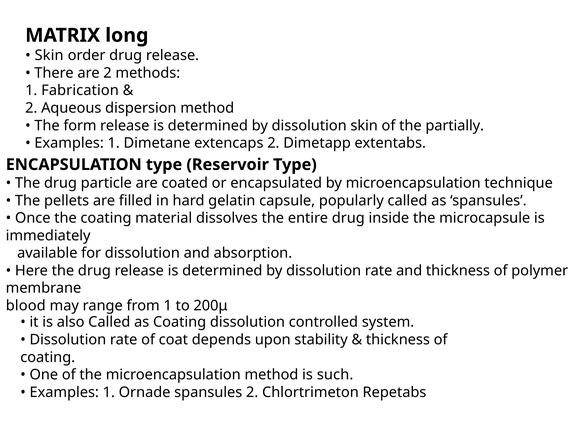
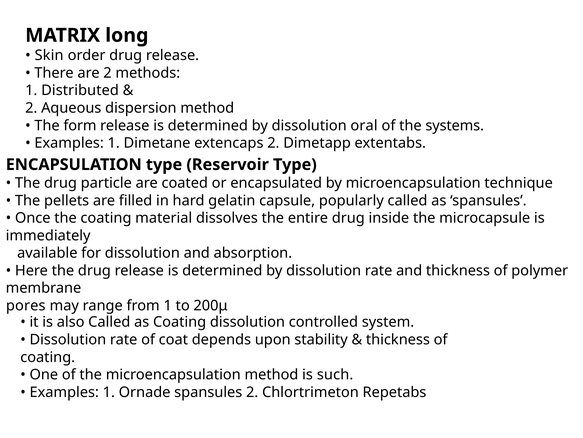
Fabrication: Fabrication -> Distributed
dissolution skin: skin -> oral
partially: partially -> systems
blood: blood -> pores
